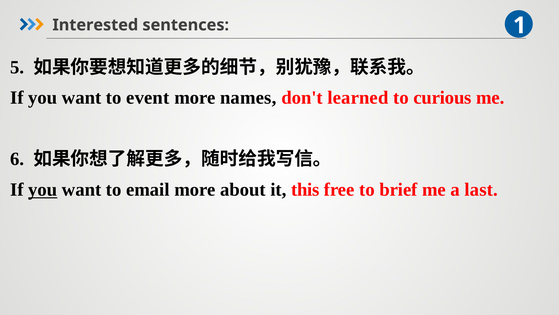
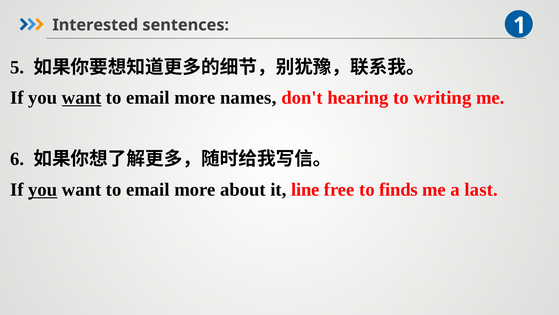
want at (82, 98) underline: none -> present
event at (148, 98): event -> email
learned: learned -> hearing
curious: curious -> writing
this: this -> line
brief: brief -> finds
